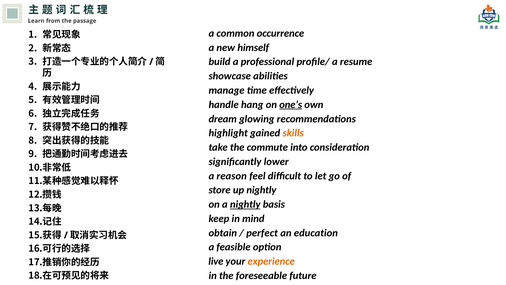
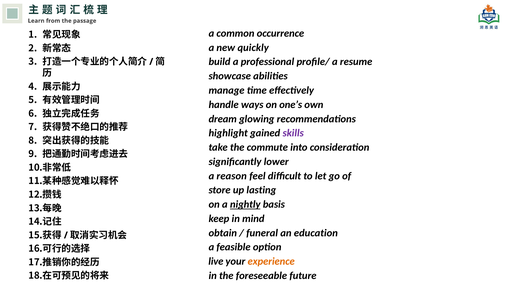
himself: himself -> quickly
hang: hang -> ways
one’s underline: present -> none
skills colour: orange -> purple
up nightly: nightly -> lasting
perfect: perfect -> funeral
